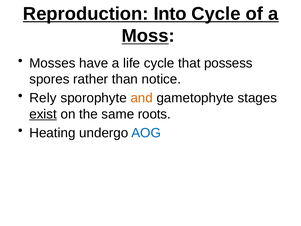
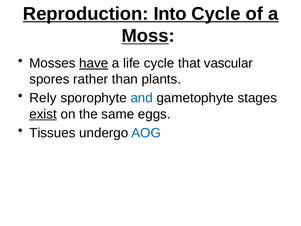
have underline: none -> present
possess: possess -> vascular
notice: notice -> plants
and colour: orange -> blue
roots: roots -> eggs
Heating: Heating -> Tissues
